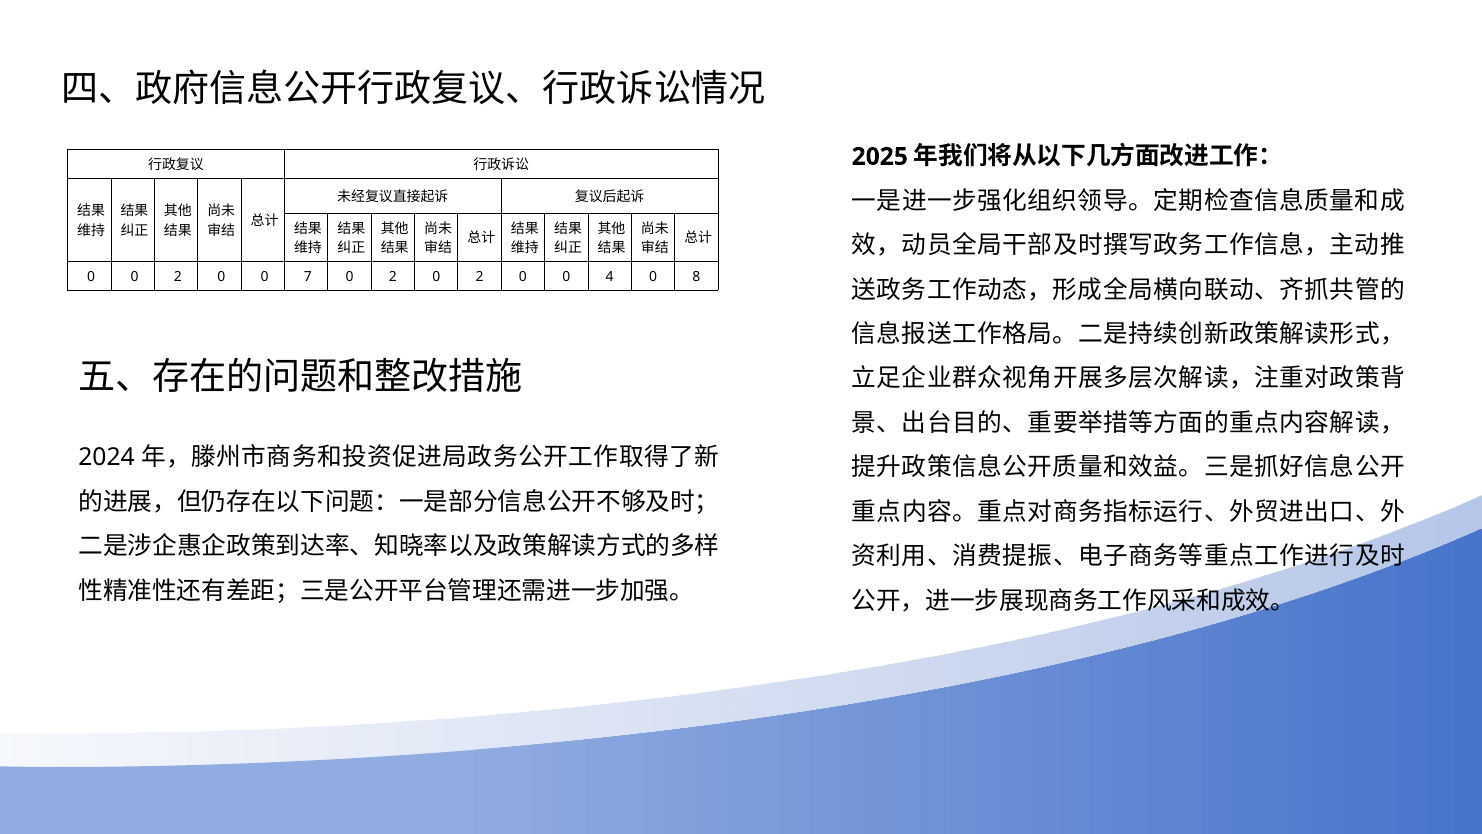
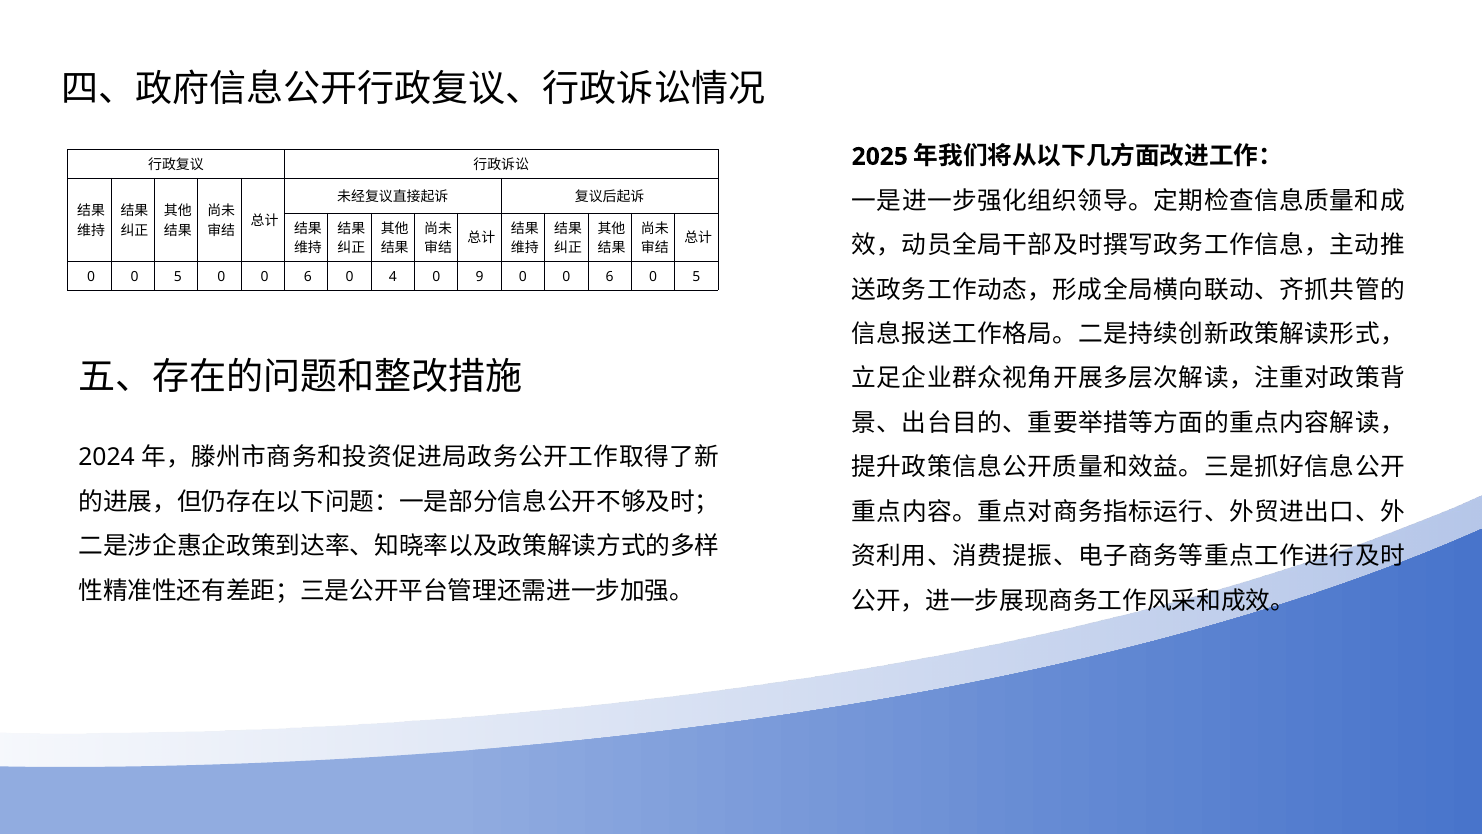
0 0 2: 2 -> 5
7 at (308, 277): 7 -> 6
2 at (393, 277): 2 -> 4
2 at (480, 277): 2 -> 9
4 at (610, 277): 4 -> 6
8 at (696, 277): 8 -> 5
